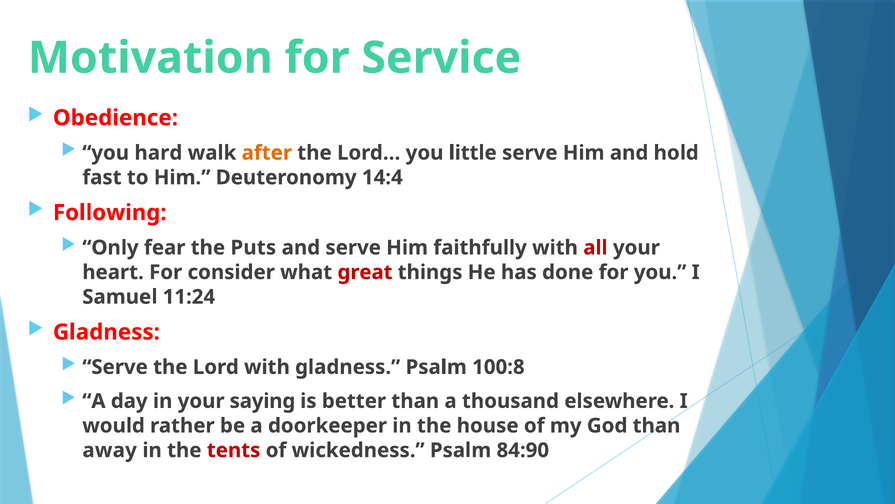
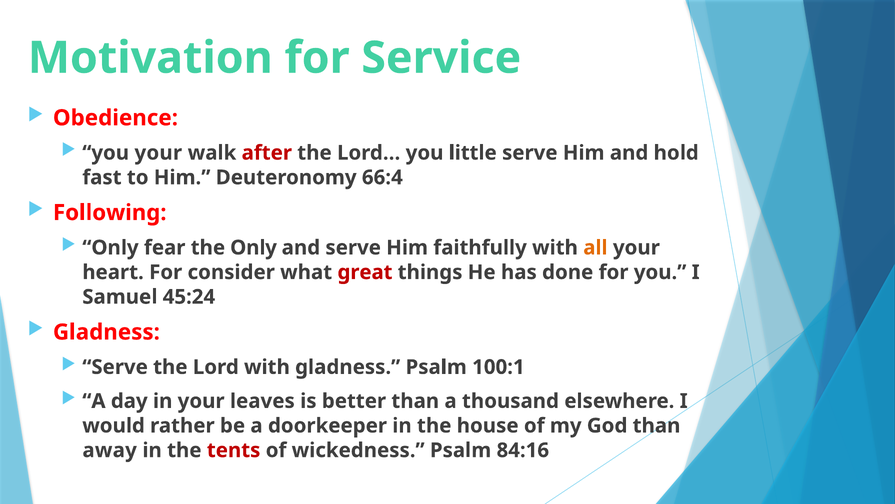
you hard: hard -> your
after colour: orange -> red
14:4: 14:4 -> 66:4
the Puts: Puts -> Only
all colour: red -> orange
11:24: 11:24 -> 45:24
100:8: 100:8 -> 100:1
saying: saying -> leaves
84:90: 84:90 -> 84:16
